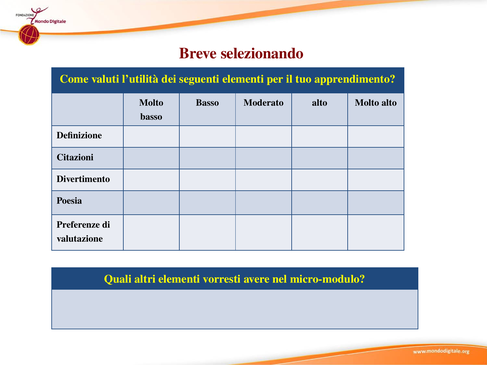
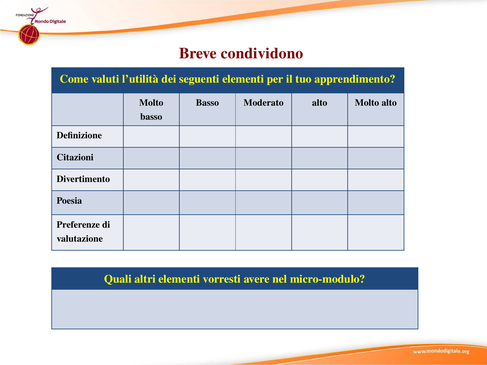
selezionando: selezionando -> condividono
